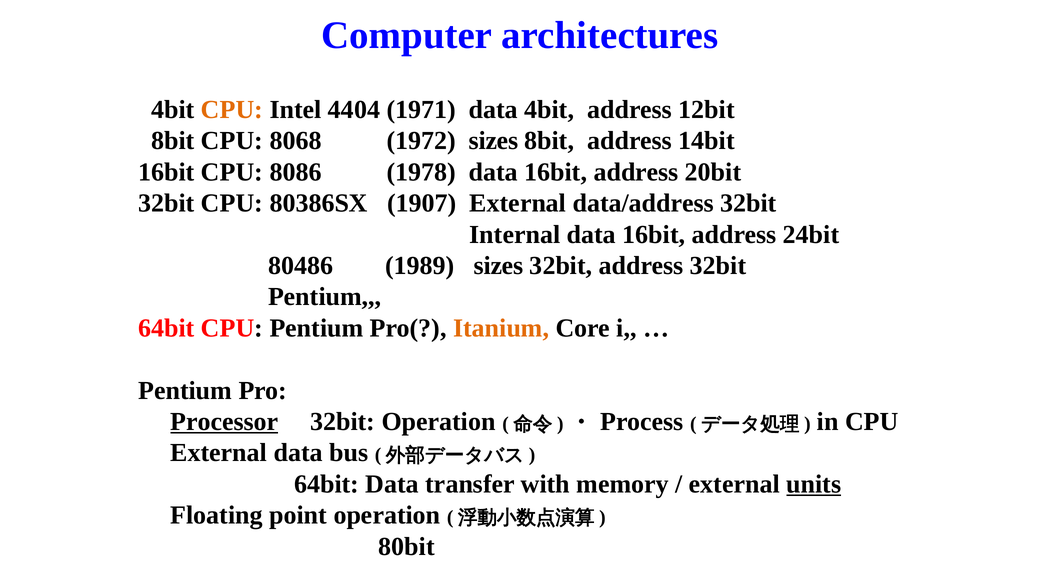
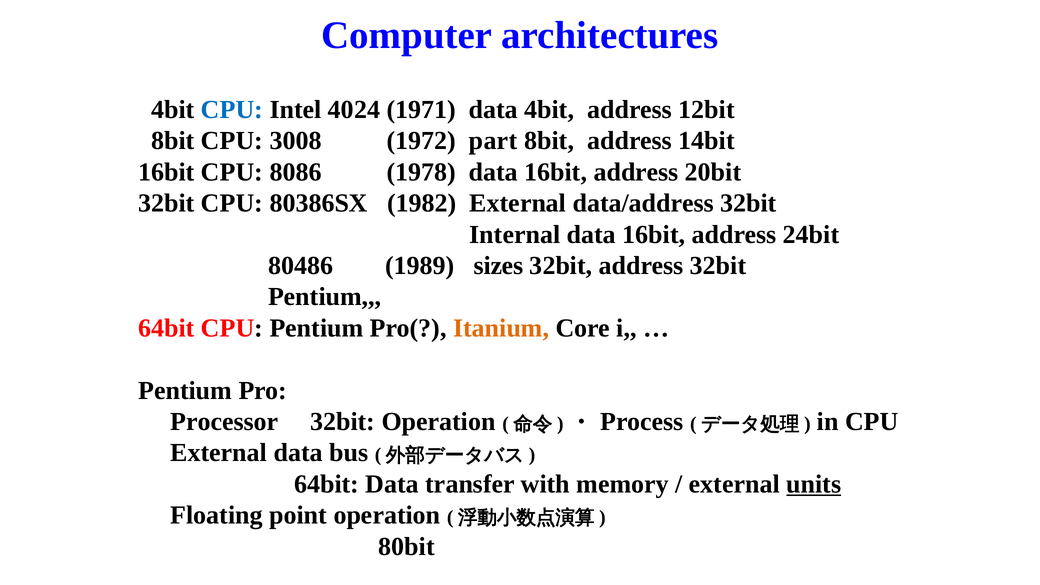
CPU at (232, 110) colour: orange -> blue
4404: 4404 -> 4024
8068: 8068 -> 3008
1972 sizes: sizes -> part
1907: 1907 -> 1982
Processor underline: present -> none
